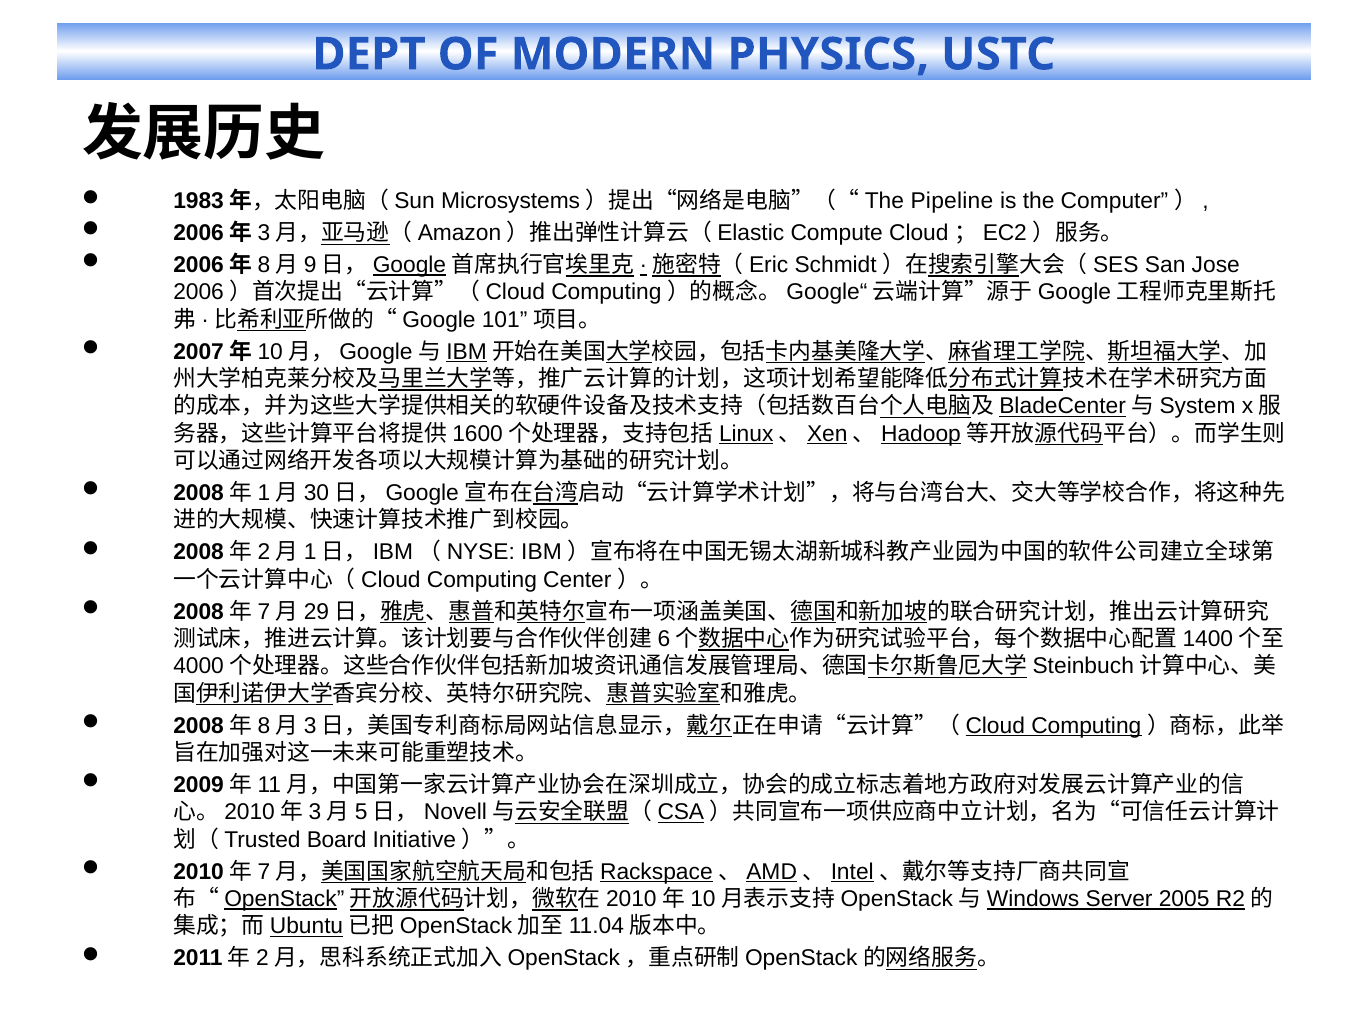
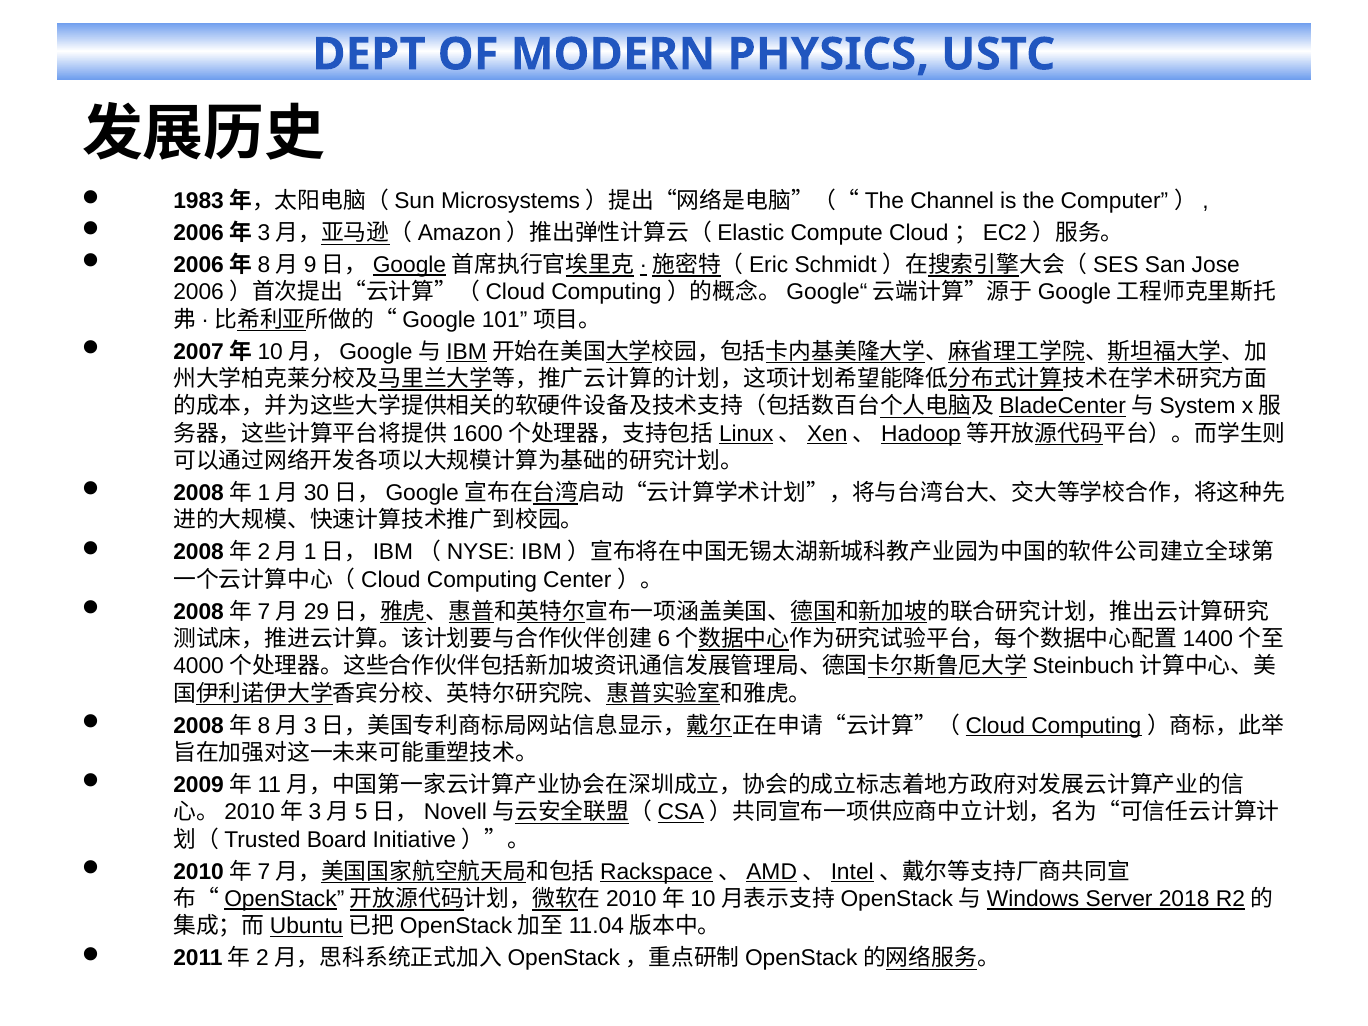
Pipeline: Pipeline -> Channel
2005: 2005 -> 2018
